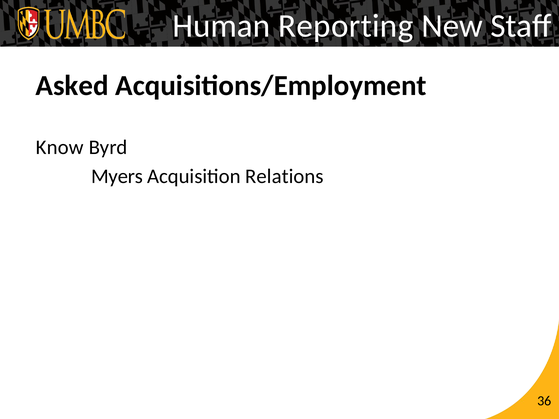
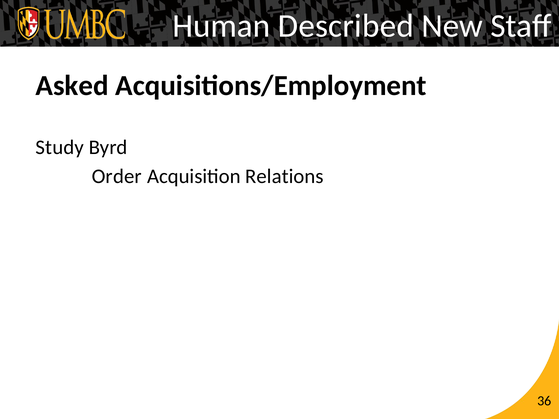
Reporting: Reporting -> Described
Know: Know -> Study
Myers: Myers -> Order
